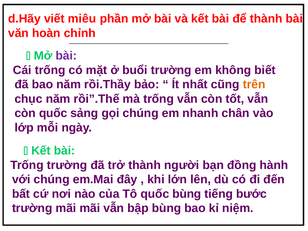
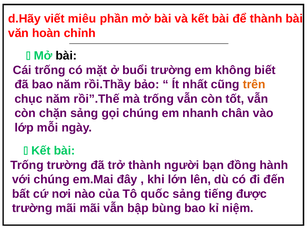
bài at (66, 56) colour: purple -> black
còn quốc: quốc -> chặn
quốc bùng: bùng -> sảng
bước: bước -> được
